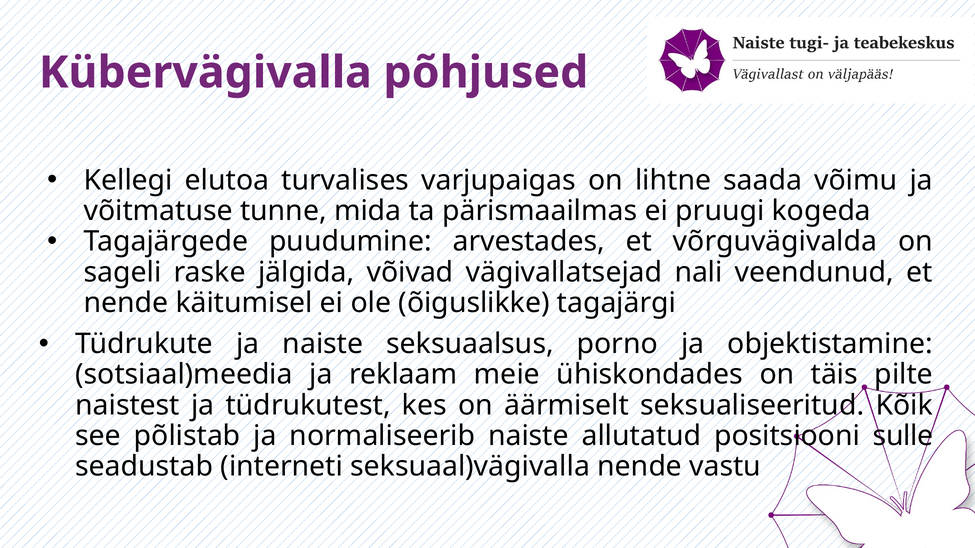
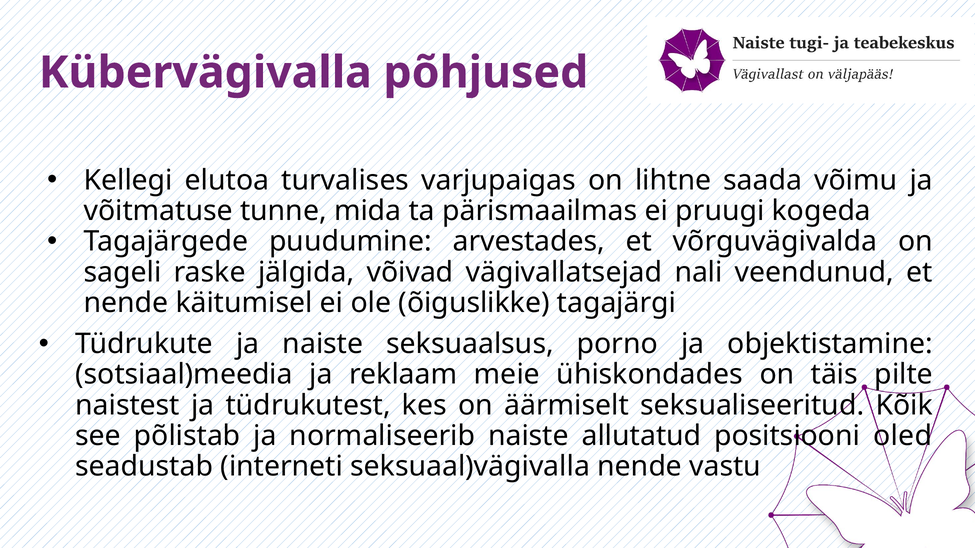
sulle: sulle -> oled
